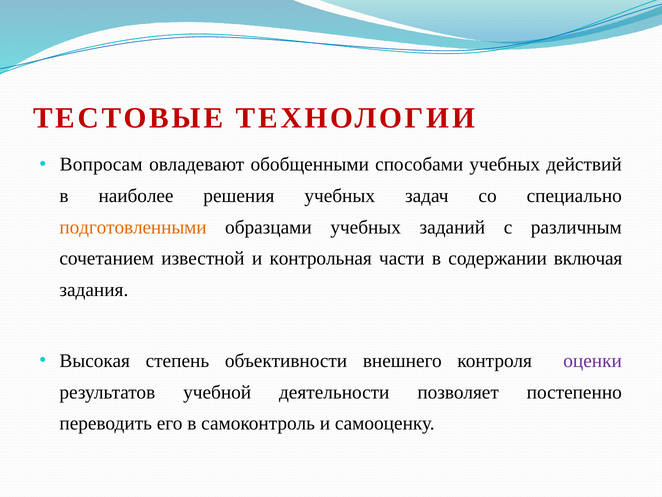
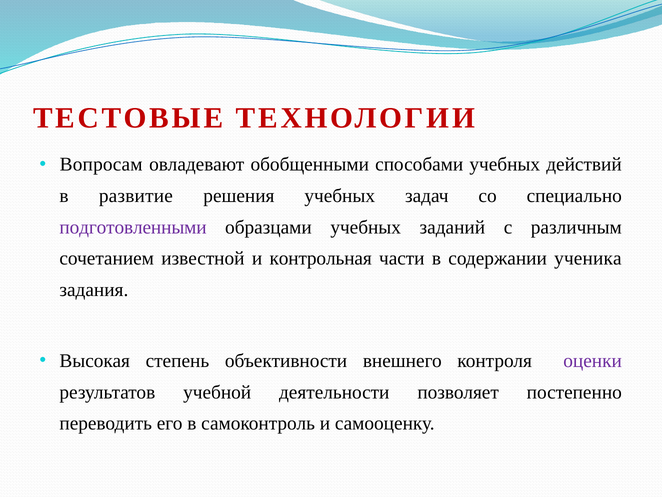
наиболее: наиболее -> развитие
подготовленными colour: orange -> purple
включая: включая -> ученика
